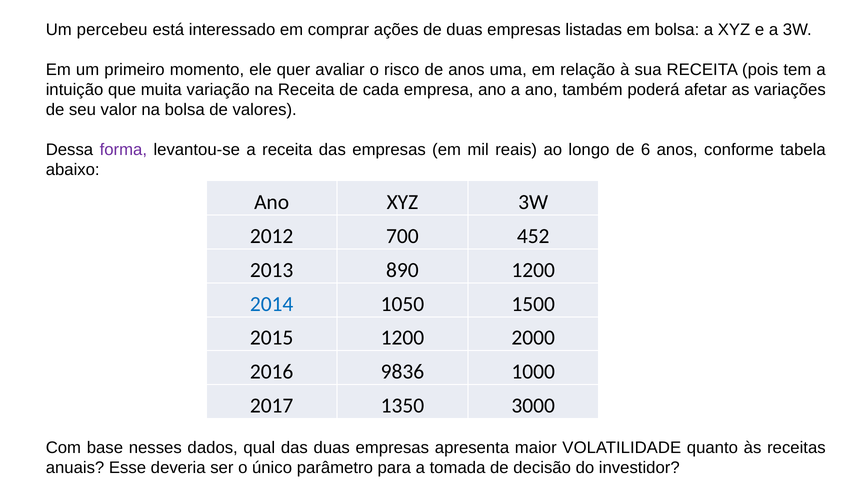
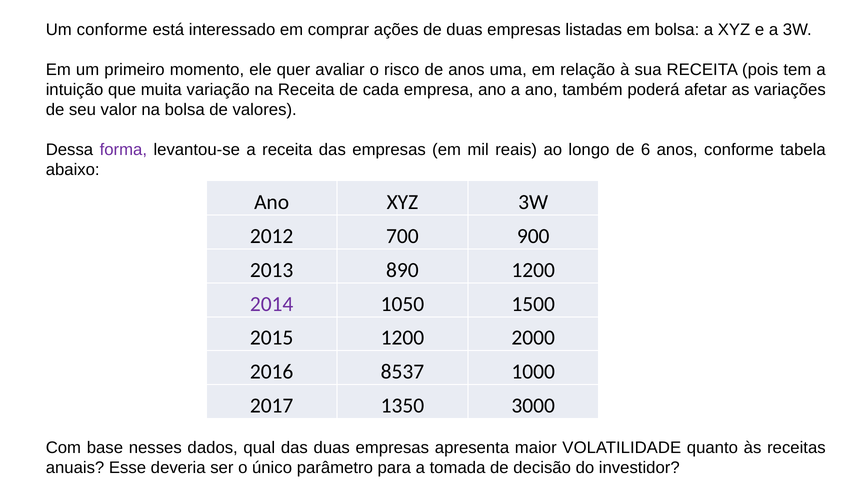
Um percebeu: percebeu -> conforme
452: 452 -> 900
2014 colour: blue -> purple
9836: 9836 -> 8537
